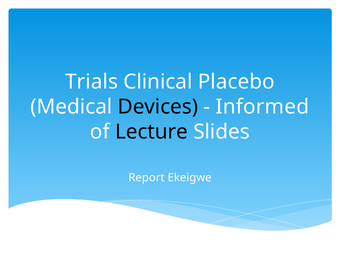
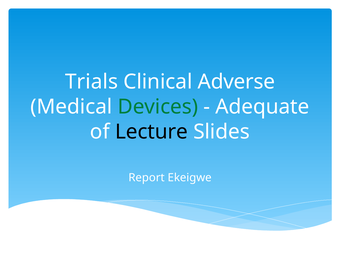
Placebo: Placebo -> Adverse
Devices colour: black -> green
Informed: Informed -> Adequate
